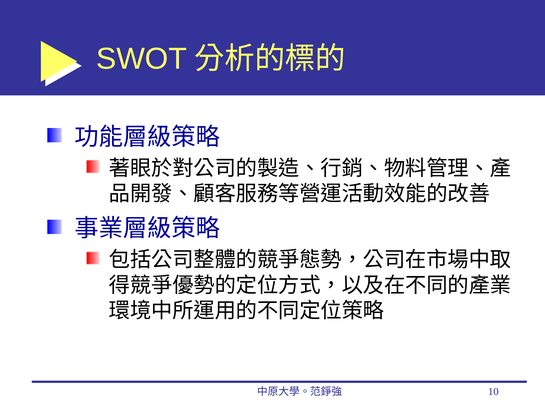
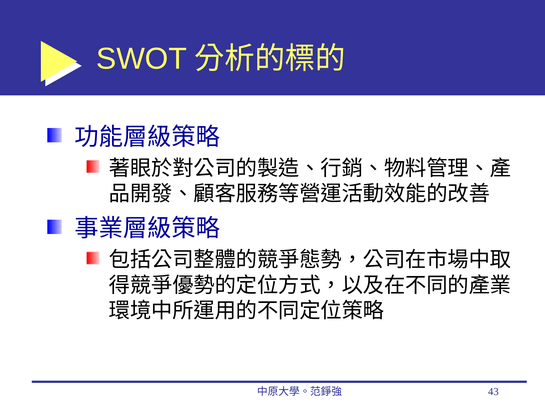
10: 10 -> 43
